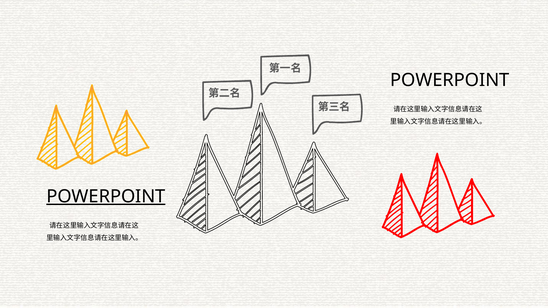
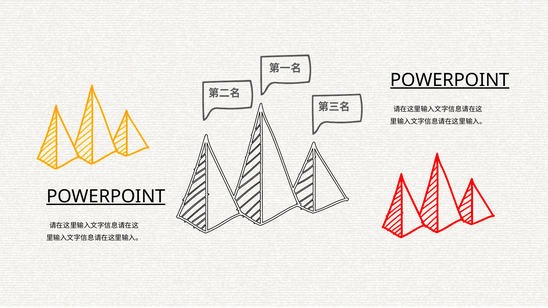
POWERPOINT at (450, 80) underline: none -> present
